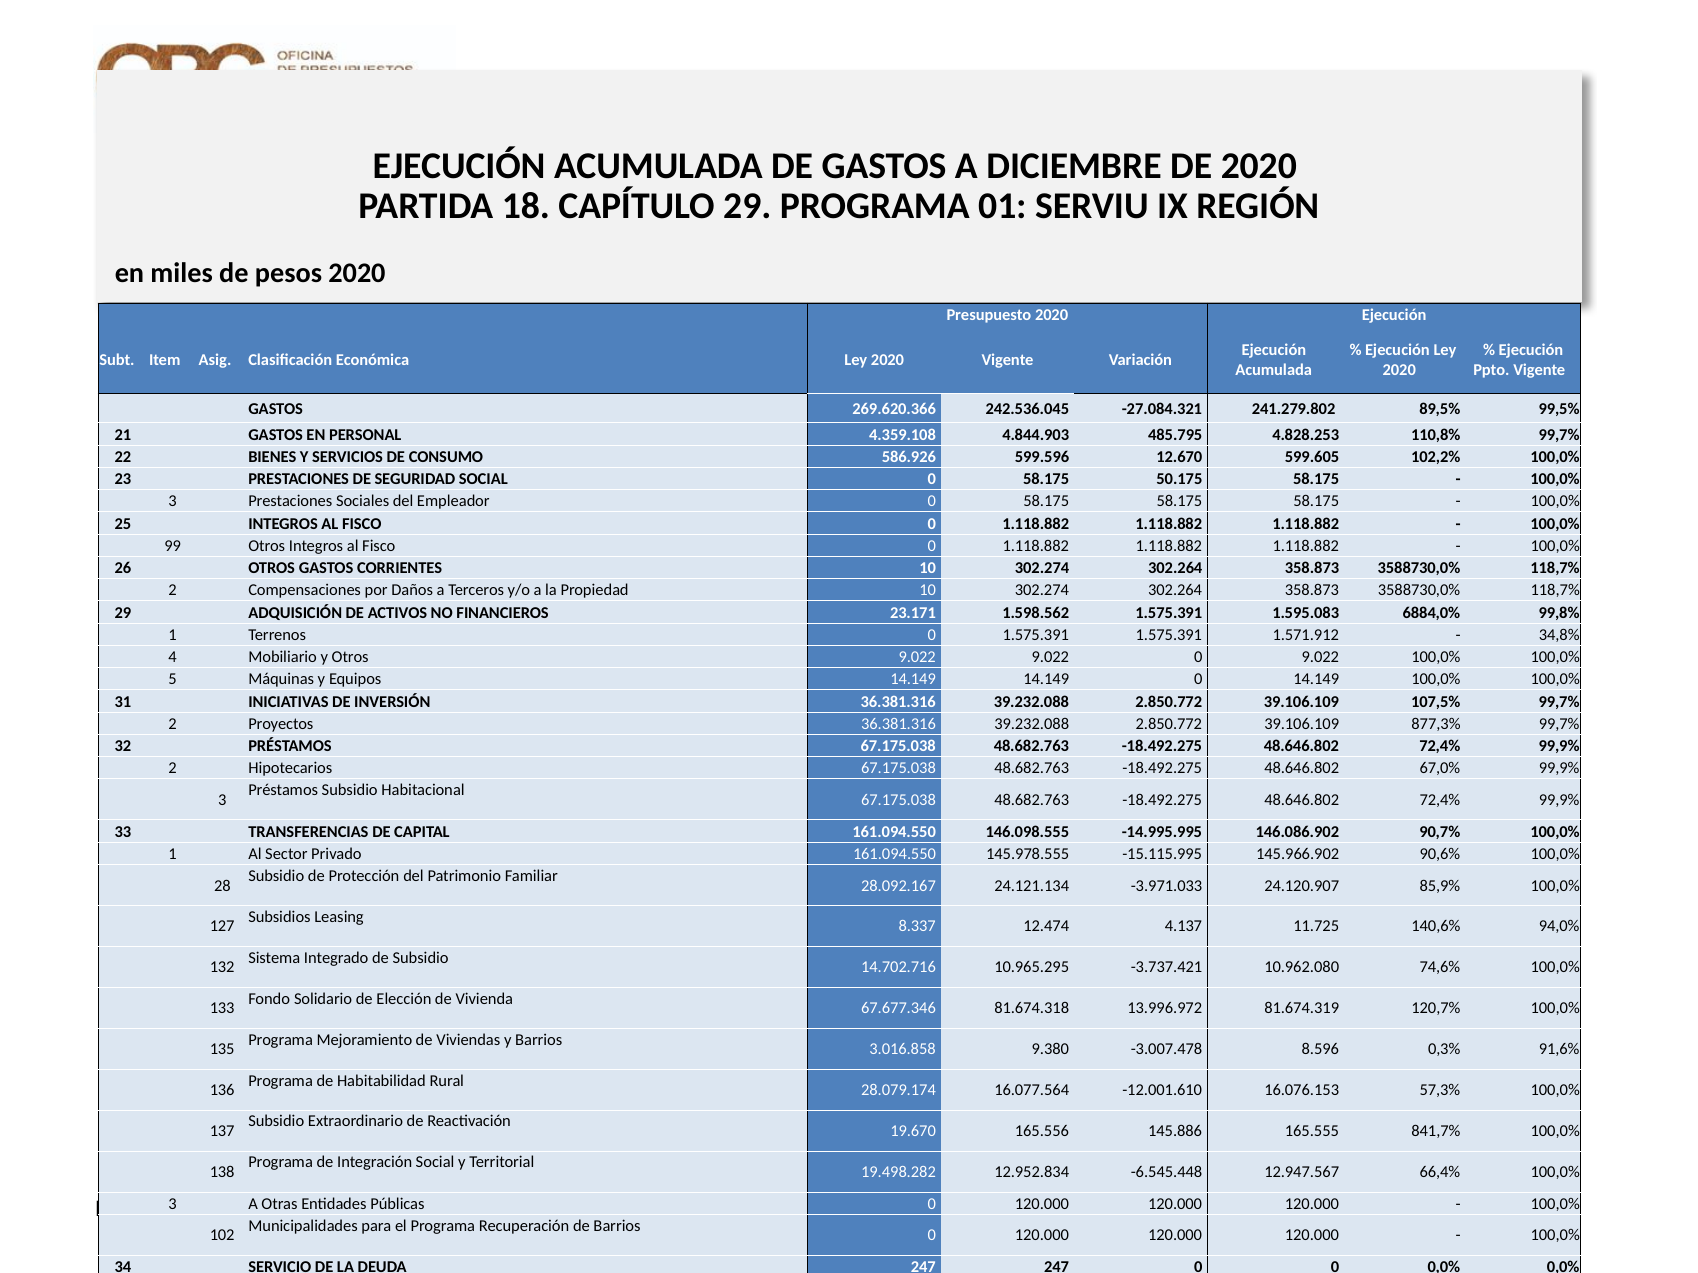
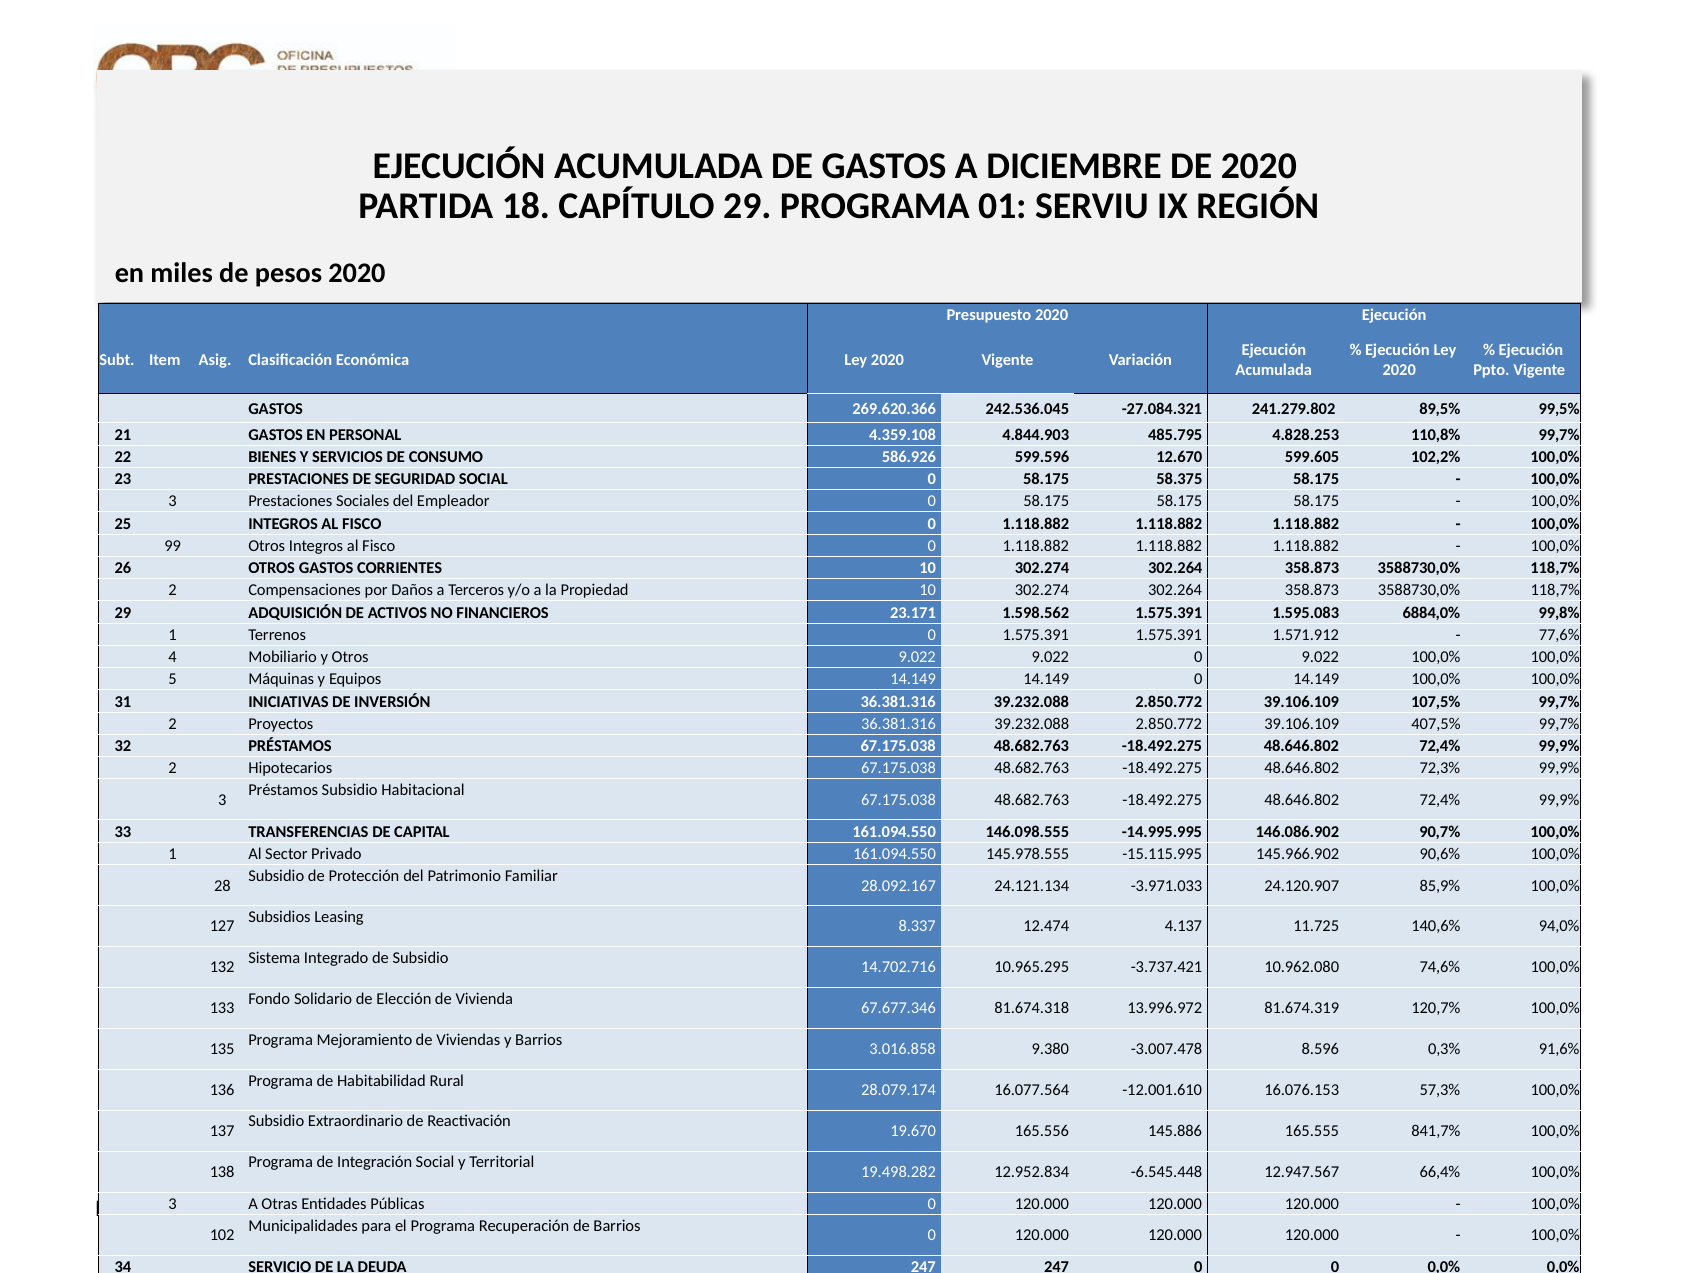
50.175: 50.175 -> 58.375
34,8%: 34,8% -> 77,6%
877,3%: 877,3% -> 407,5%
67,0%: 67,0% -> 72,3%
